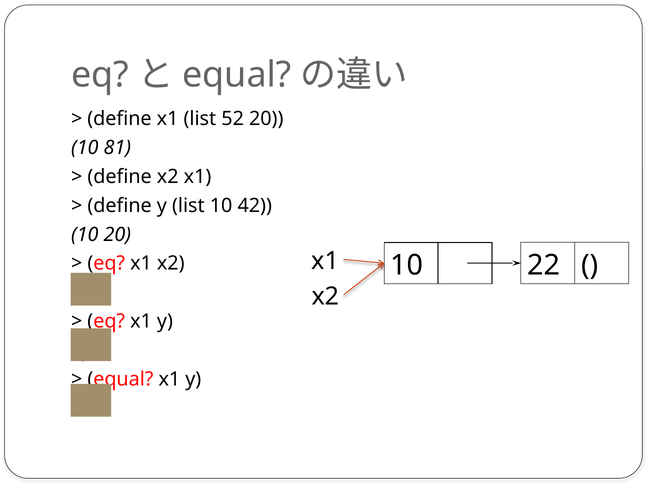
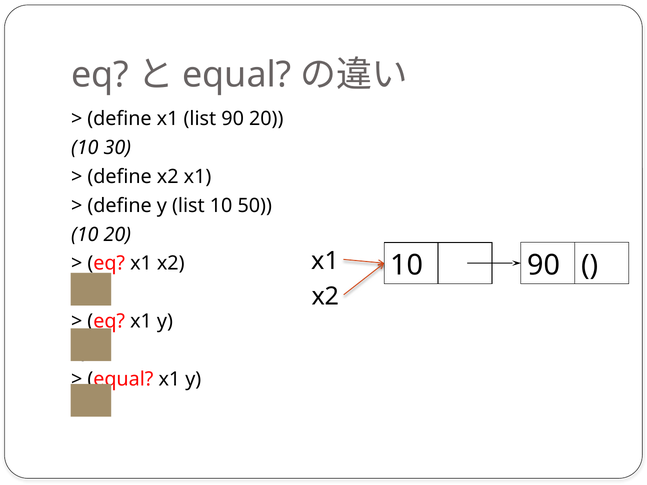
list 52: 52 -> 90
81: 81 -> 30
42: 42 -> 50
10 22: 22 -> 90
